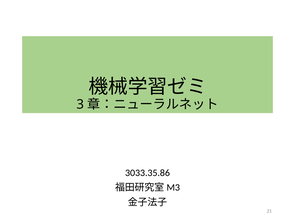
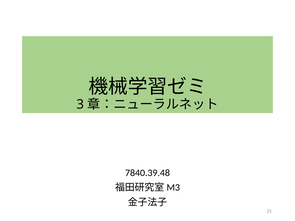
3033.35.86: 3033.35.86 -> 7840.39.48
